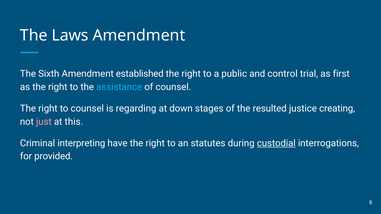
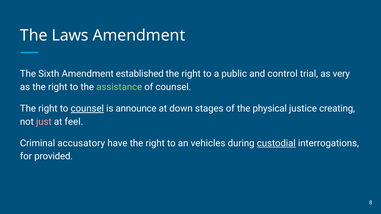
first: first -> very
assistance colour: light blue -> light green
counsel at (87, 109) underline: none -> present
regarding: regarding -> announce
resulted: resulted -> physical
this: this -> feel
interpreting: interpreting -> accusatory
statutes: statutes -> vehicles
